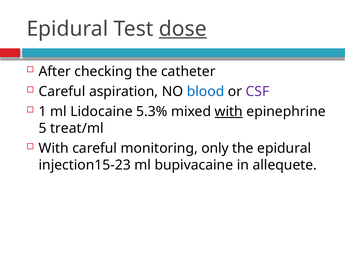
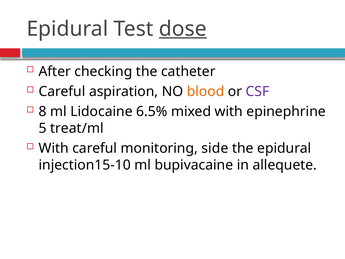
blood colour: blue -> orange
1: 1 -> 8
5.3%: 5.3% -> 6.5%
with at (229, 111) underline: present -> none
only: only -> side
injection15-23: injection15-23 -> injection15-10
